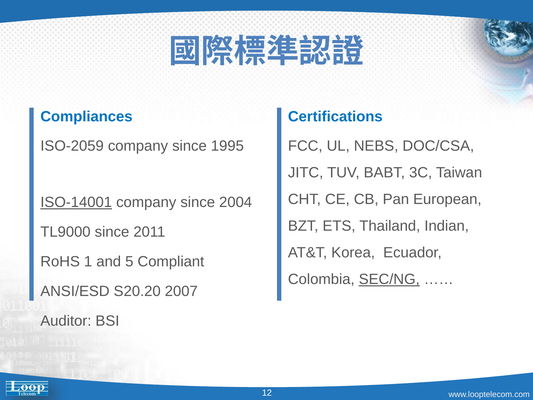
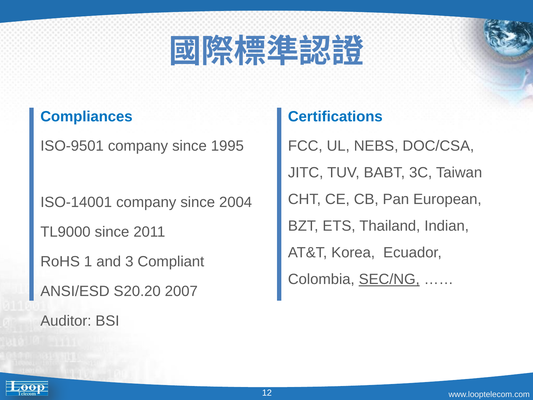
ISO-2059: ISO-2059 -> ISO-9501
ISO-14001 underline: present -> none
5: 5 -> 3
